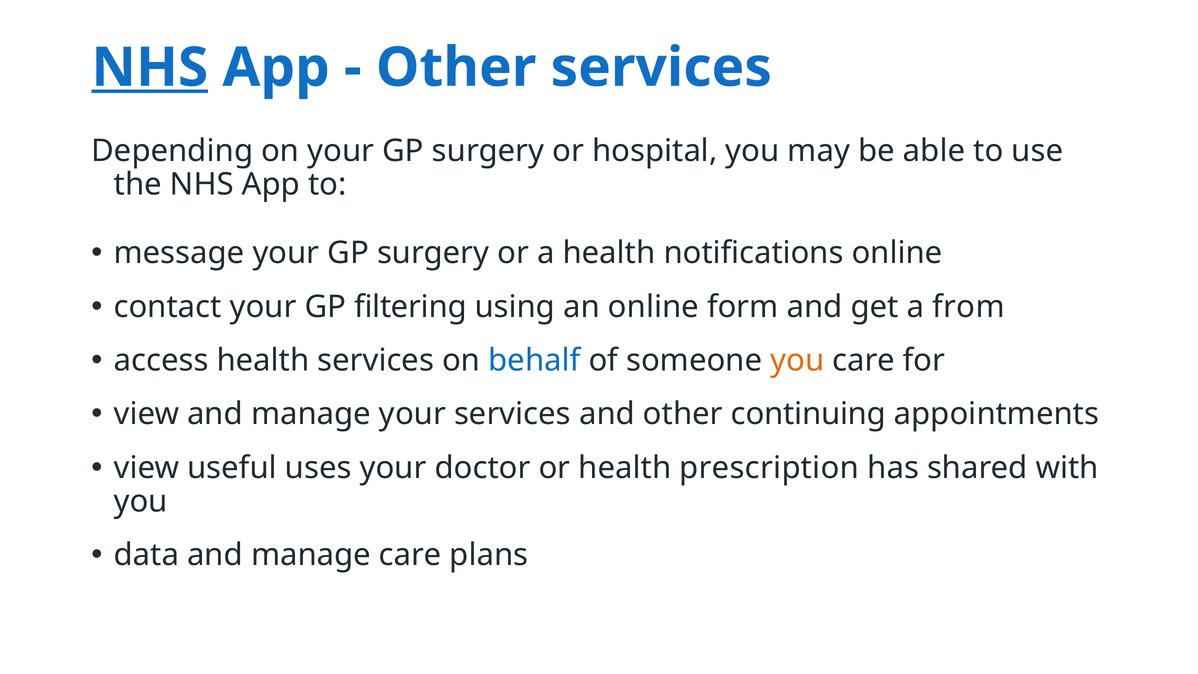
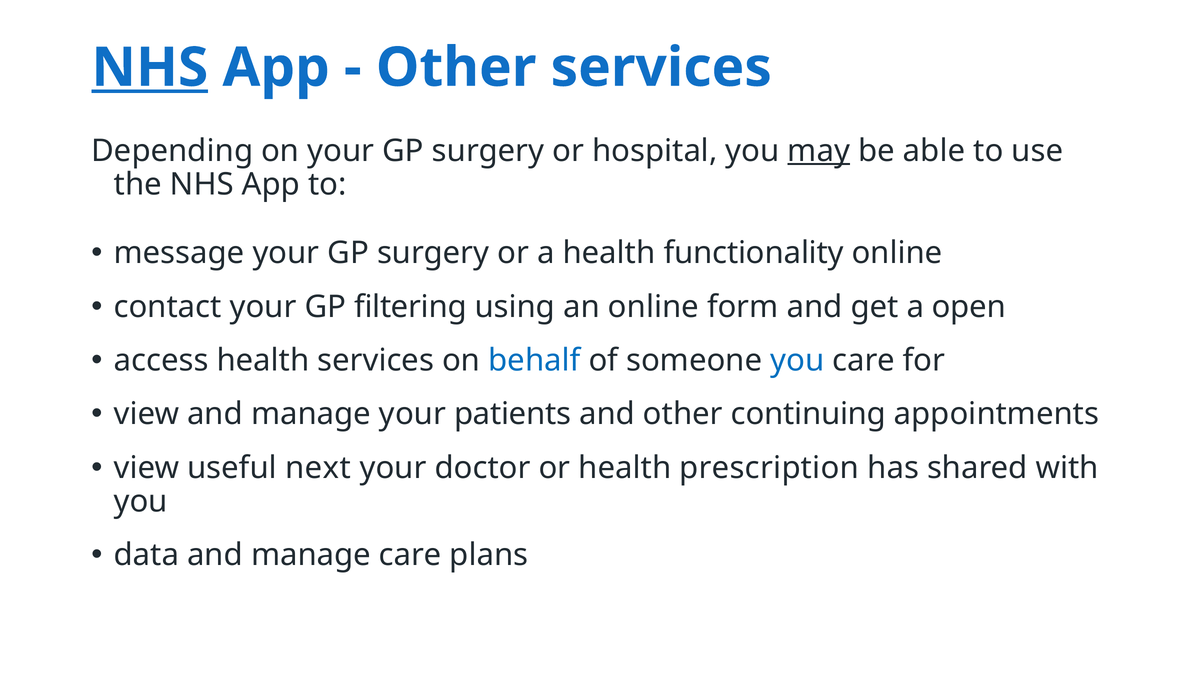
may underline: none -> present
notifications: notifications -> functionality
from: from -> open
you at (797, 360) colour: orange -> blue
your services: services -> patients
uses: uses -> next
